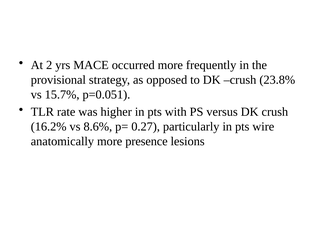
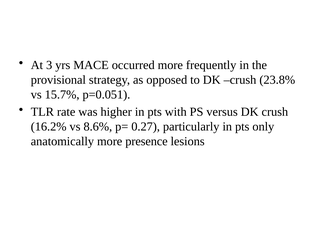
2: 2 -> 3
wire: wire -> only
